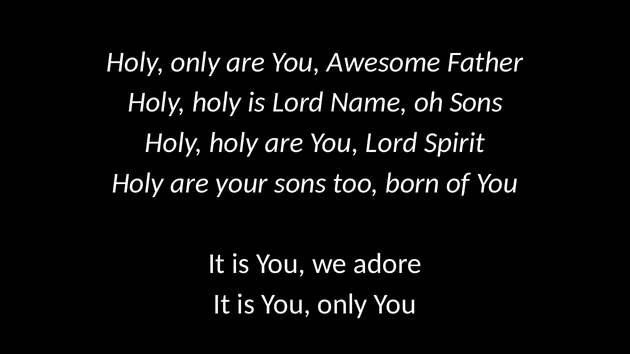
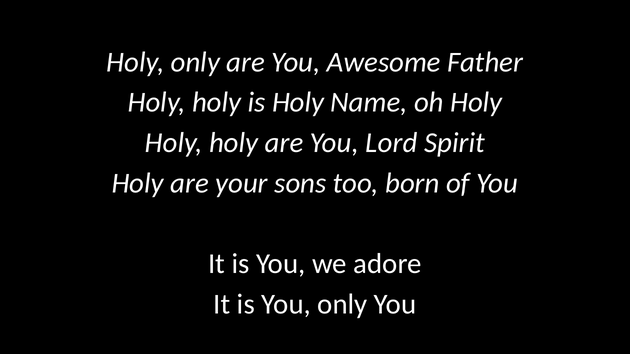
is Lord: Lord -> Holy
oh Sons: Sons -> Holy
